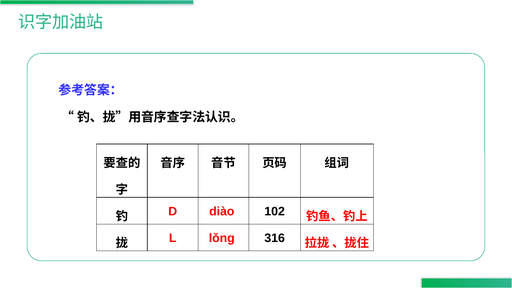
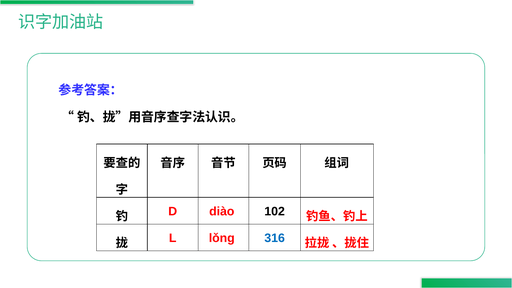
316 colour: black -> blue
